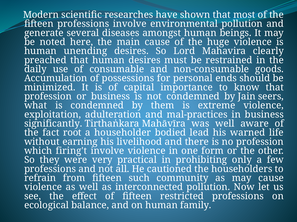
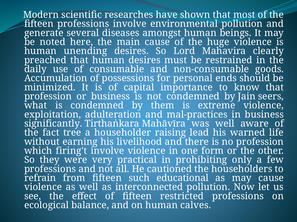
root: root -> tree
bodied: bodied -> raising
community: community -> educational
family: family -> calves
